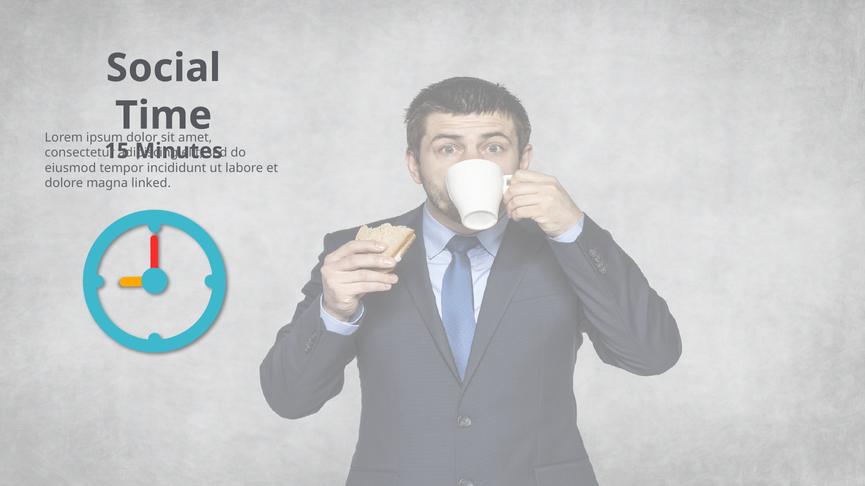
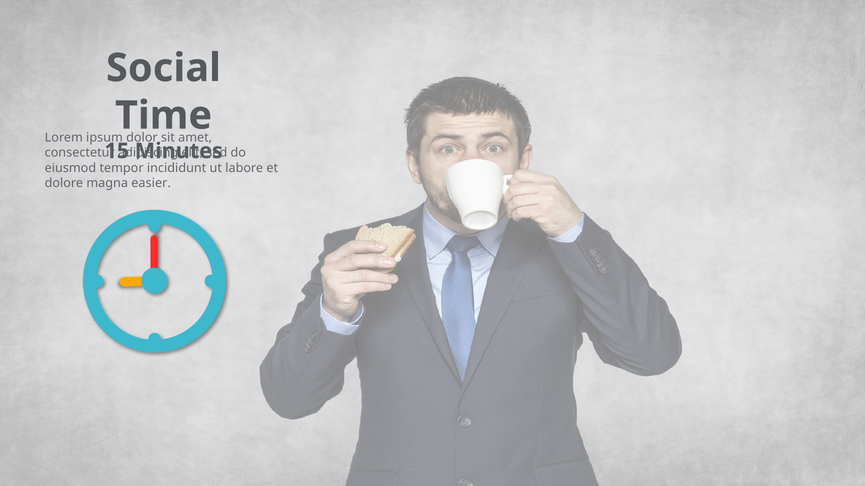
linked: linked -> easier
